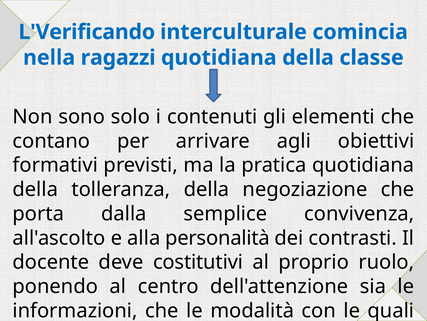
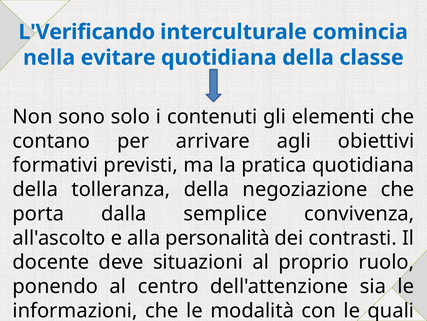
ragazzi: ragazzi -> evitare
costitutivi: costitutivi -> situazioni
